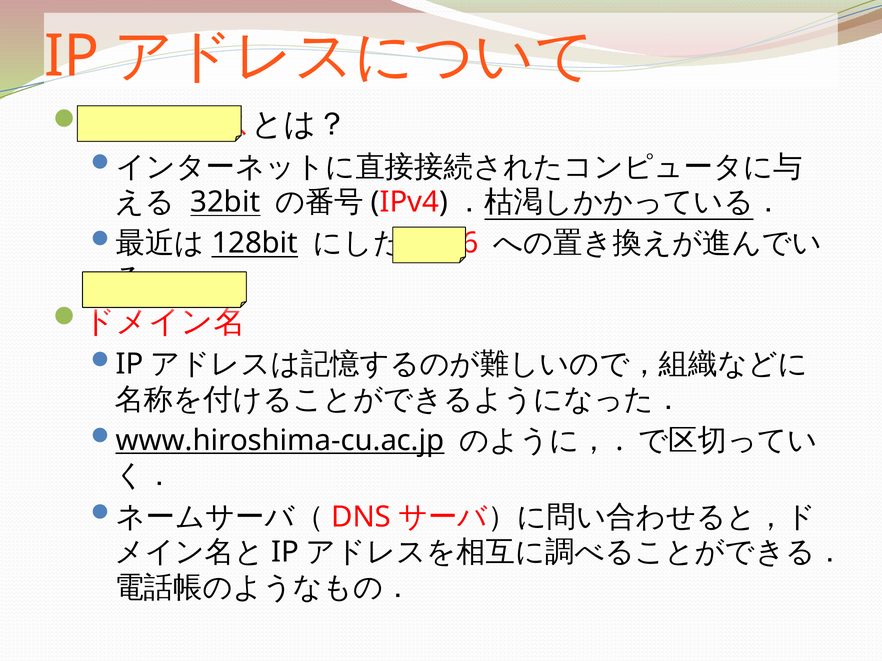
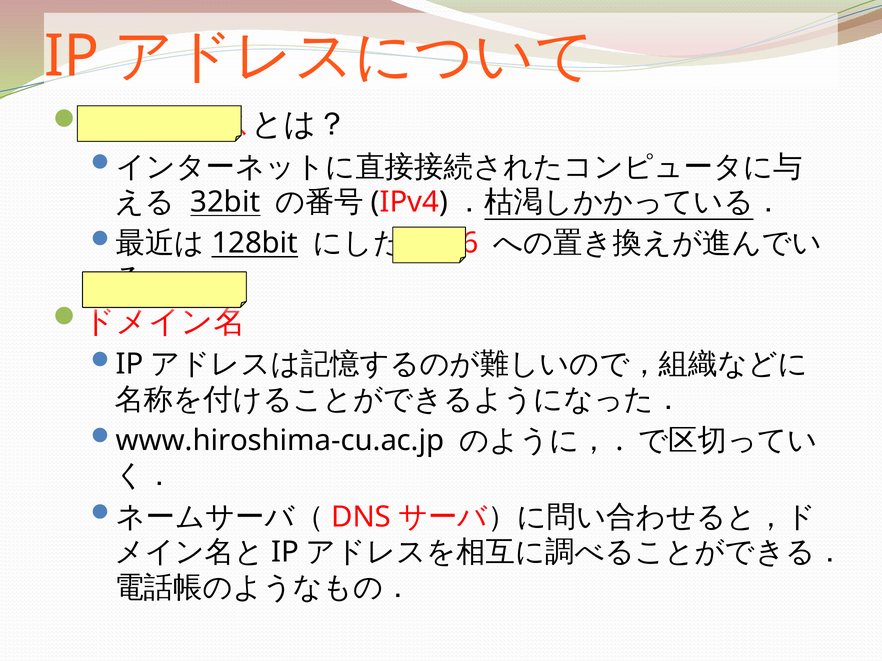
www.hiroshima-cu.ac.jp underline: present -> none
